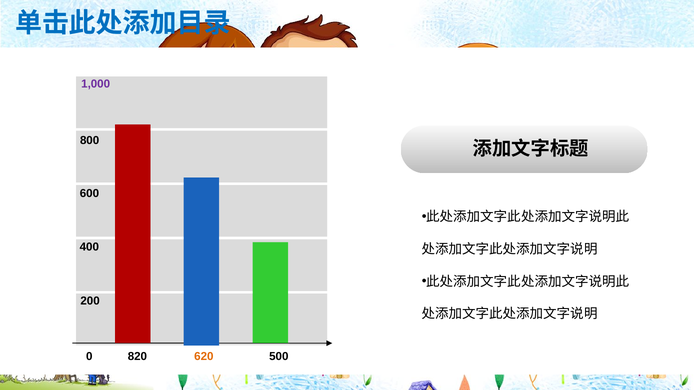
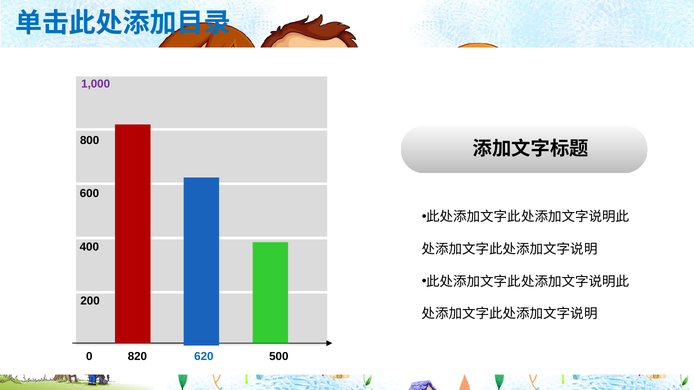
620 colour: orange -> blue
